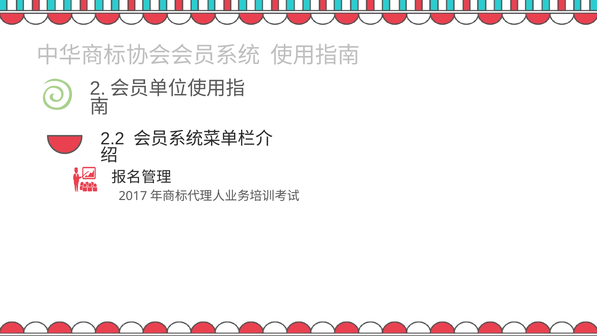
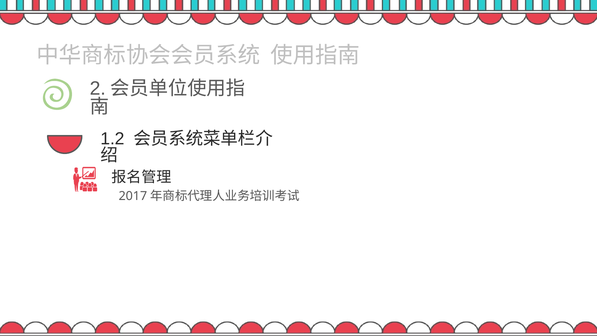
2.2: 2.2 -> 1.2
